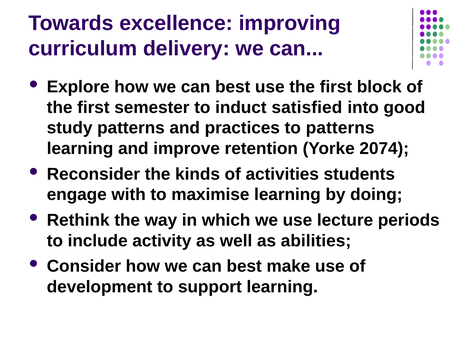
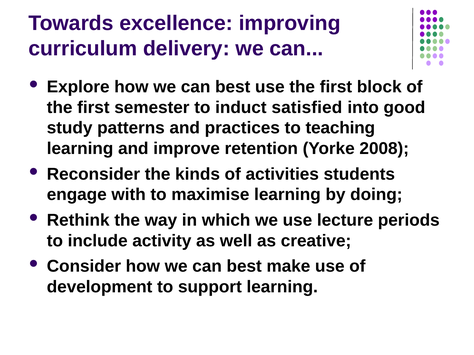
to patterns: patterns -> teaching
2074: 2074 -> 2008
abilities: abilities -> creative
